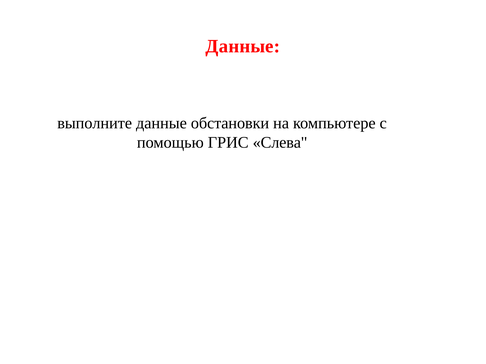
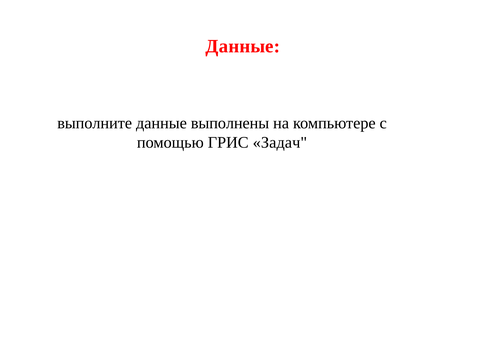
обстановки: обстановки -> выполнены
Слева: Слева -> Задач
